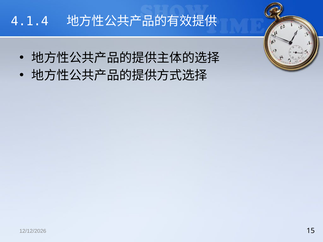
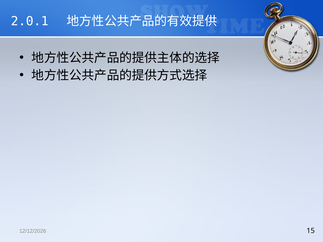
4.1.4: 4.1.4 -> 2.0.1
